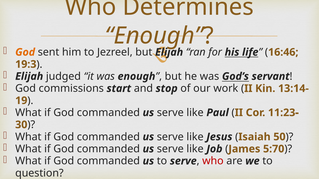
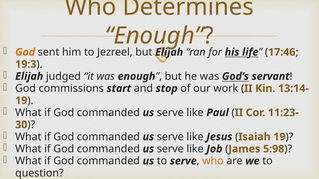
16:46: 16:46 -> 17:46
Isaiah 50: 50 -> 19
5:70: 5:70 -> 5:98
who at (213, 161) colour: red -> orange
